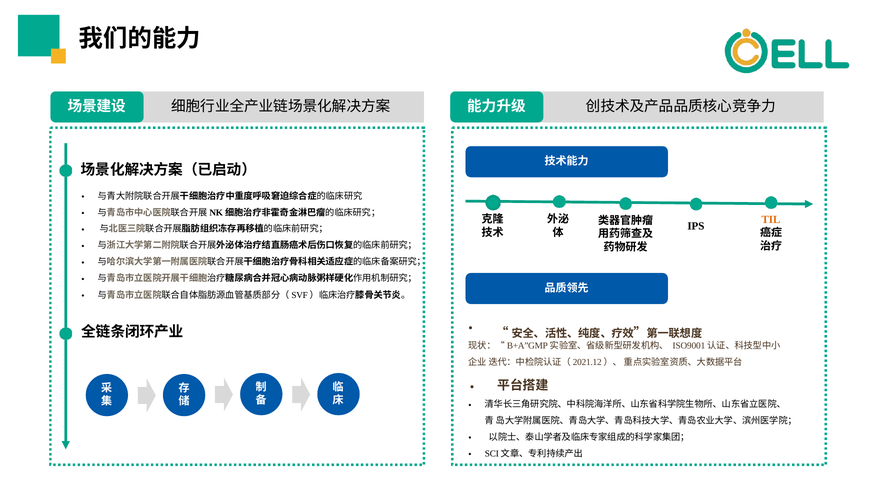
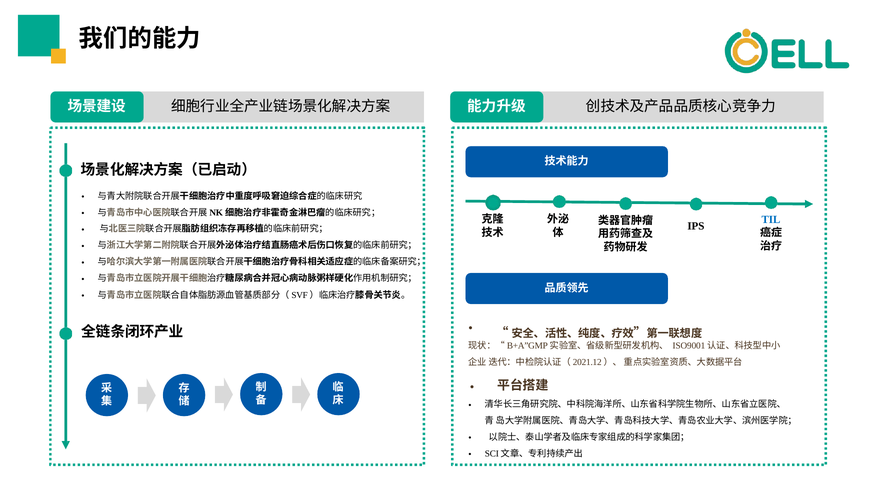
TIL colour: orange -> blue
